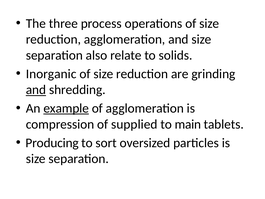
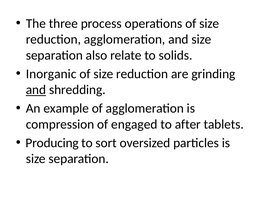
example underline: present -> none
supplied: supplied -> engaged
main: main -> after
